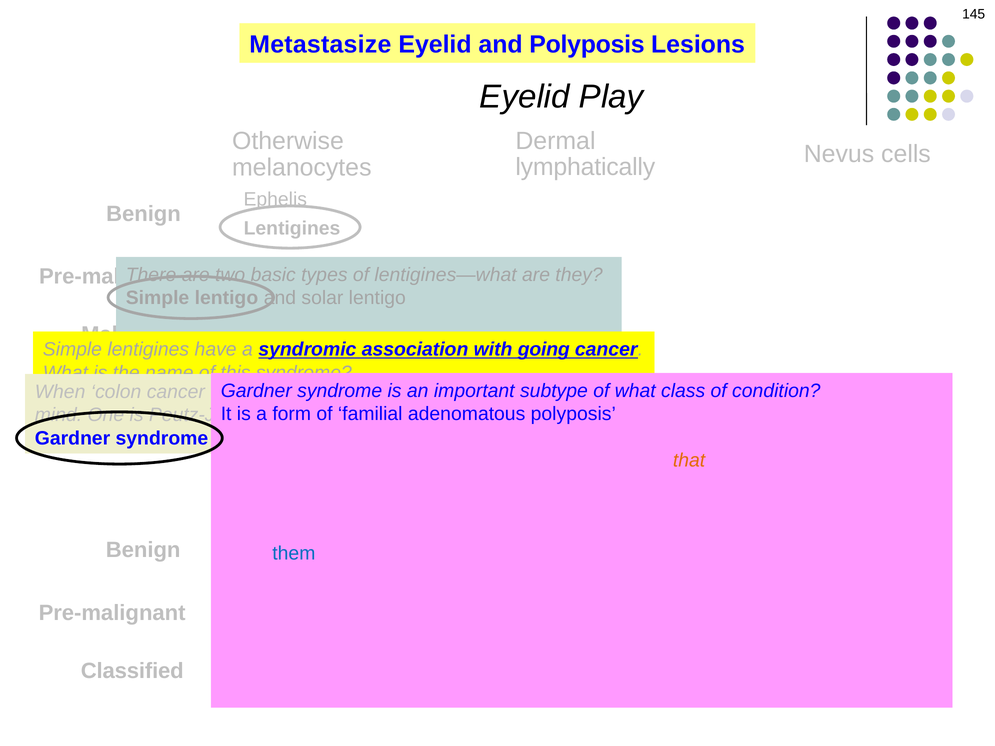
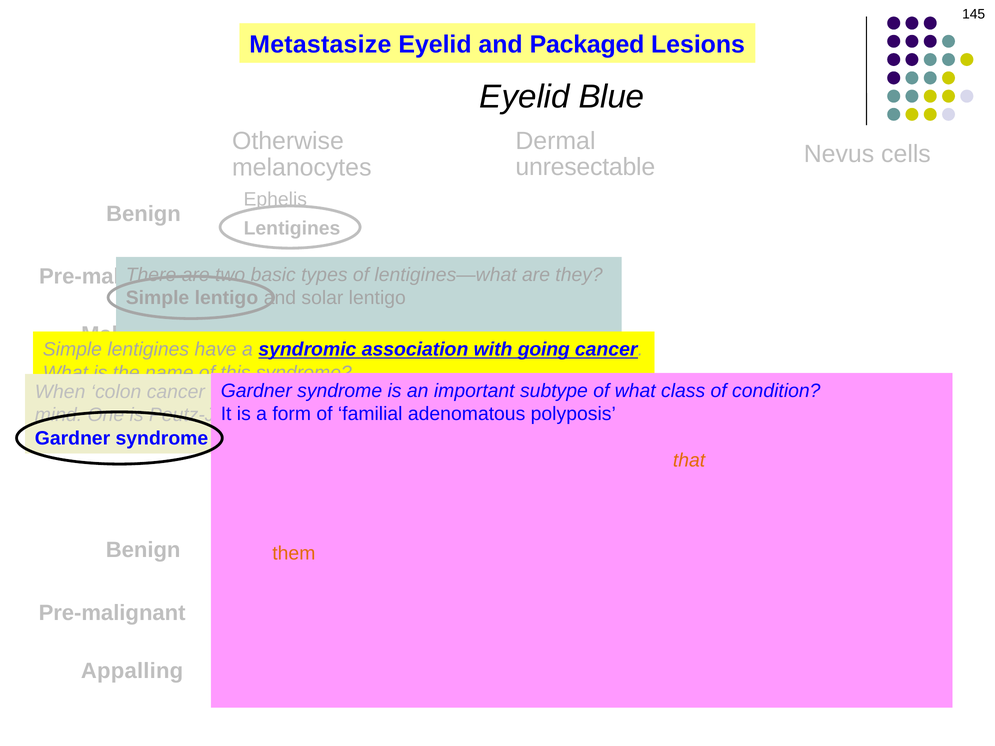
and Polyposis: Polyposis -> Packaged
Play: Play -> Blue
lymphatically: lymphatically -> unresectable
them colour: blue -> orange
Classified: Classified -> Appalling
